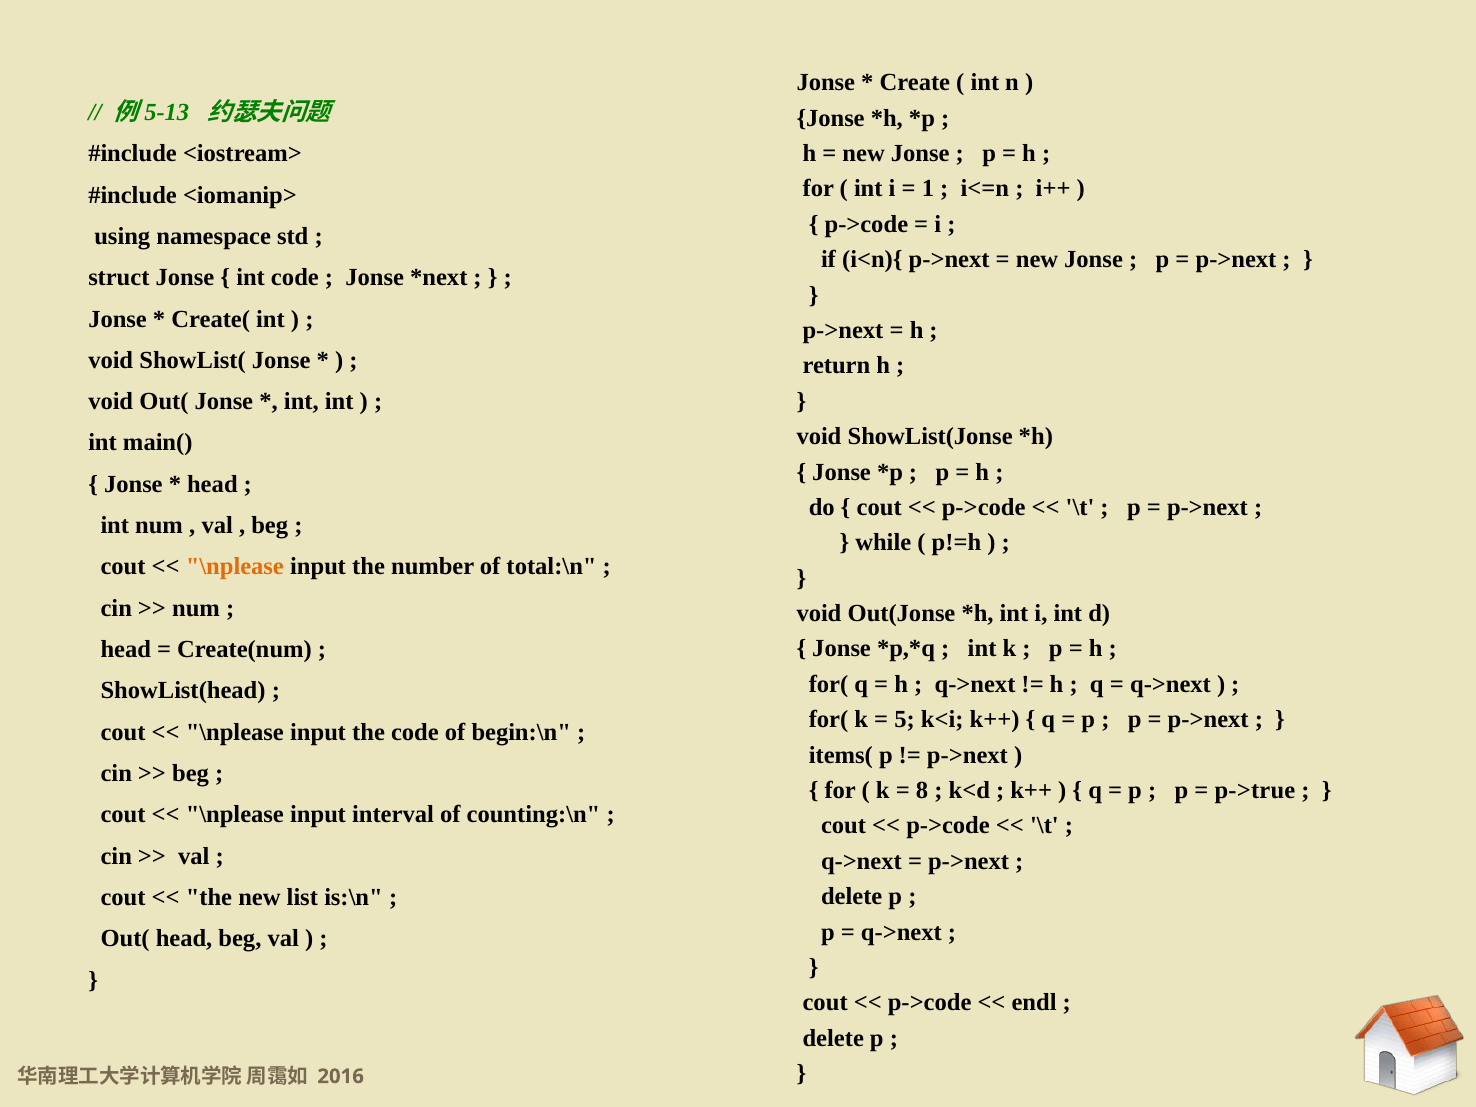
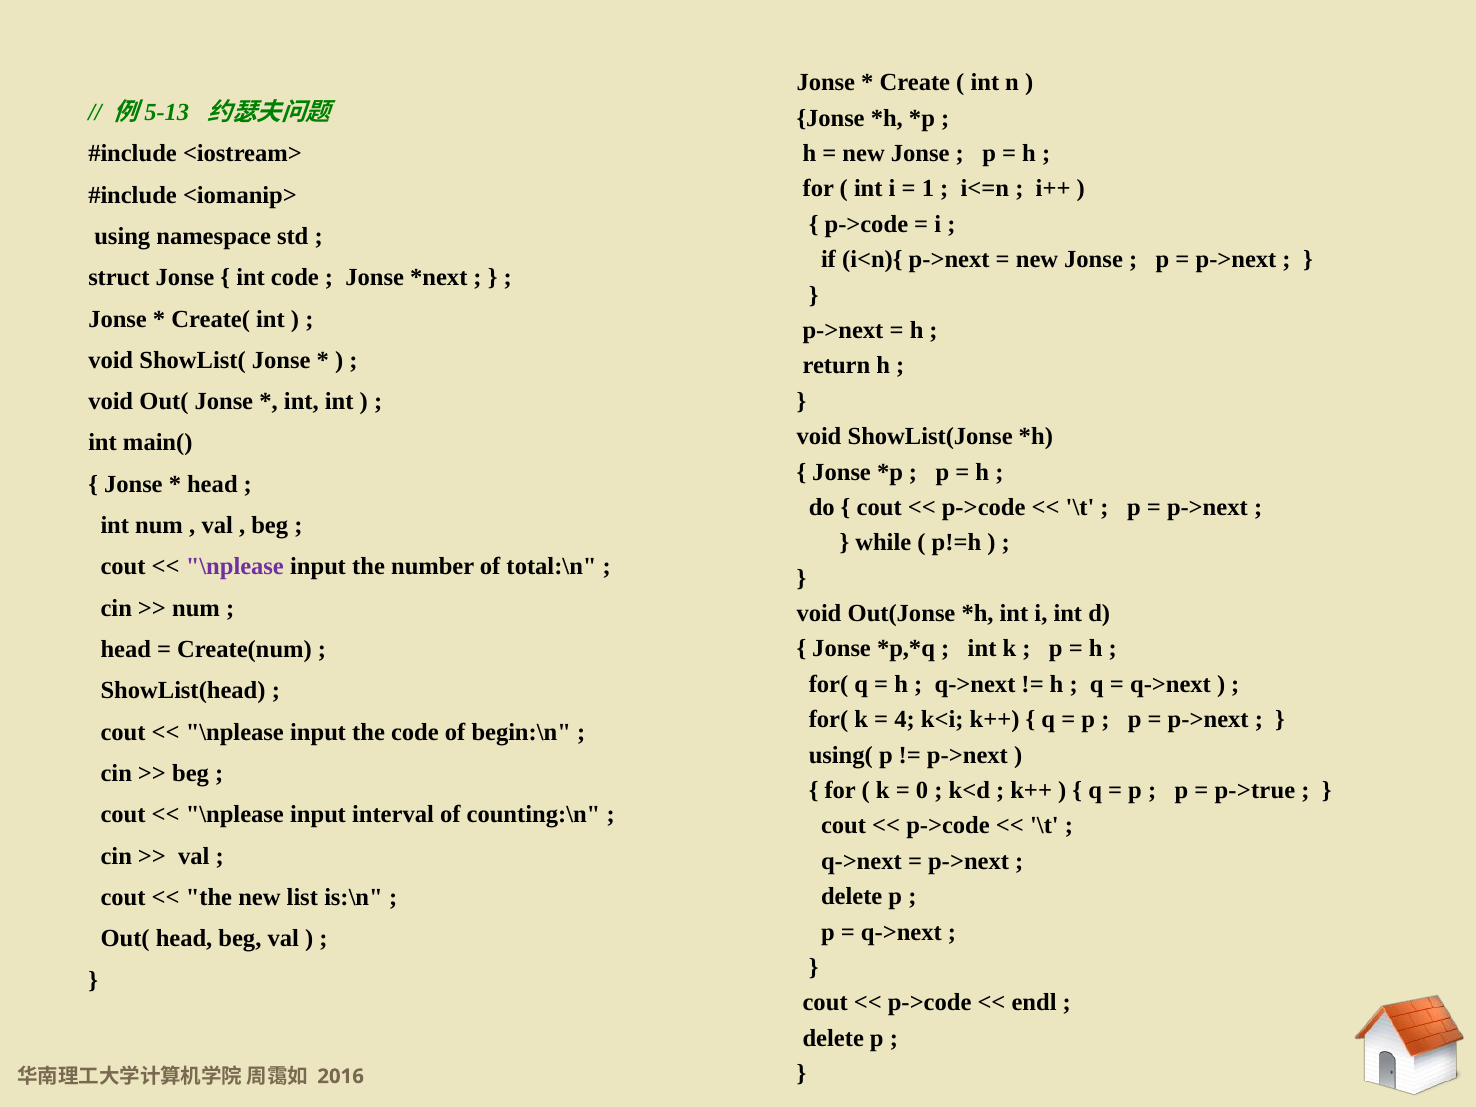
\nplease at (235, 567) colour: orange -> purple
5: 5 -> 4
items(: items( -> using(
8: 8 -> 0
